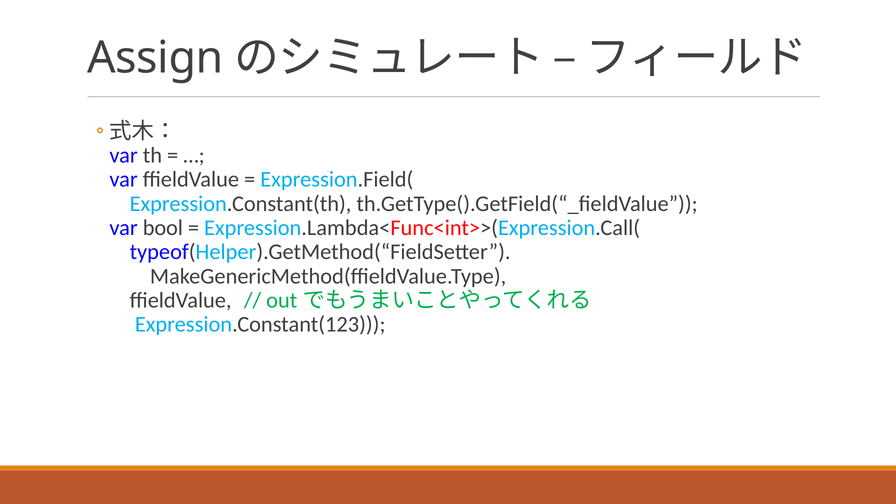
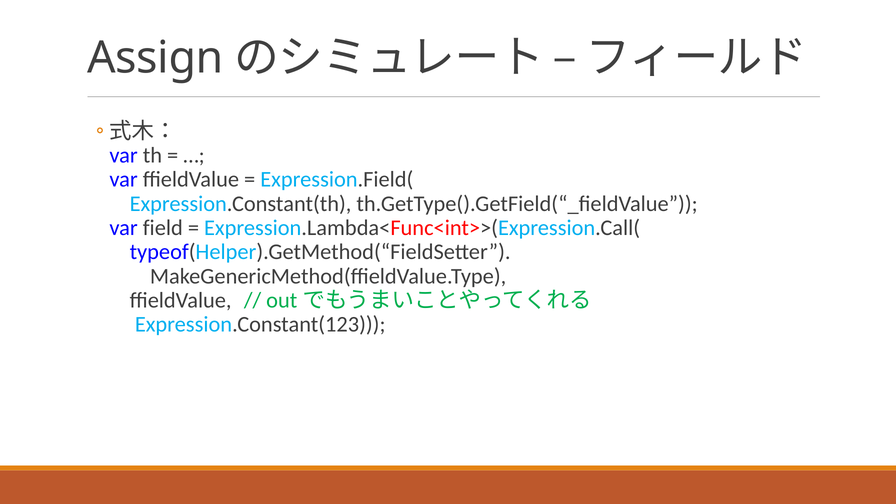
bool: bool -> field
